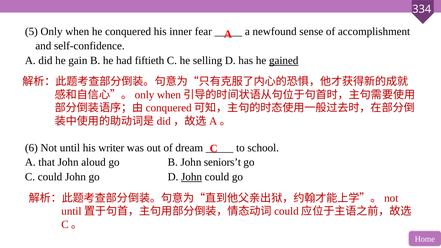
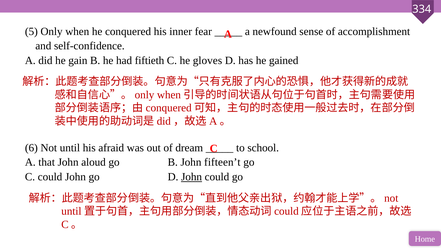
selling: selling -> gloves
gained underline: present -> none
writer: writer -> afraid
seniors’t: seniors’t -> fifteen’t
